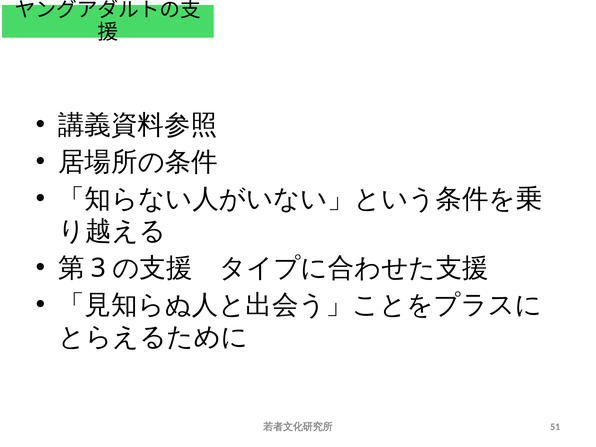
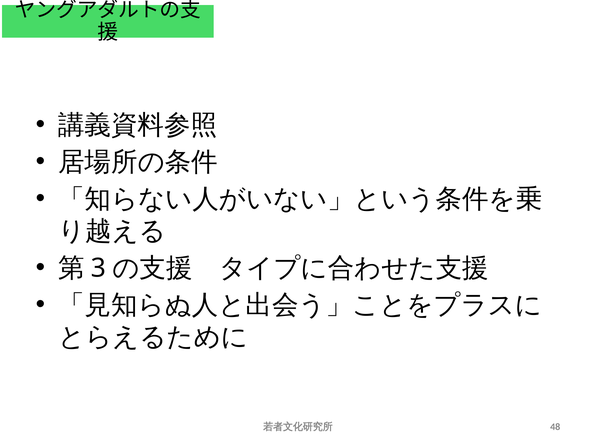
51: 51 -> 48
